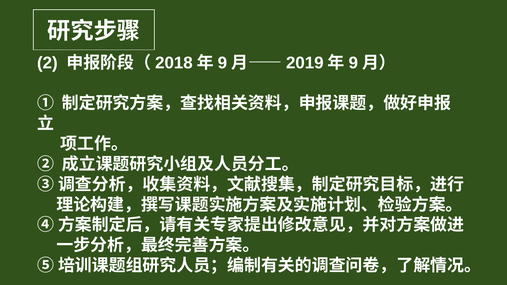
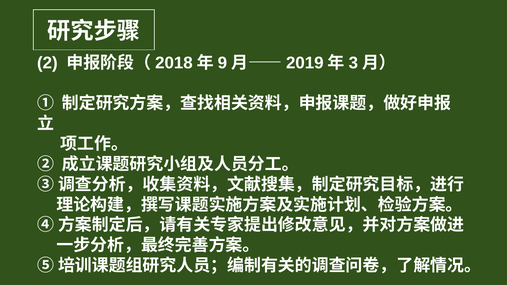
9 at (353, 63): 9 -> 3
